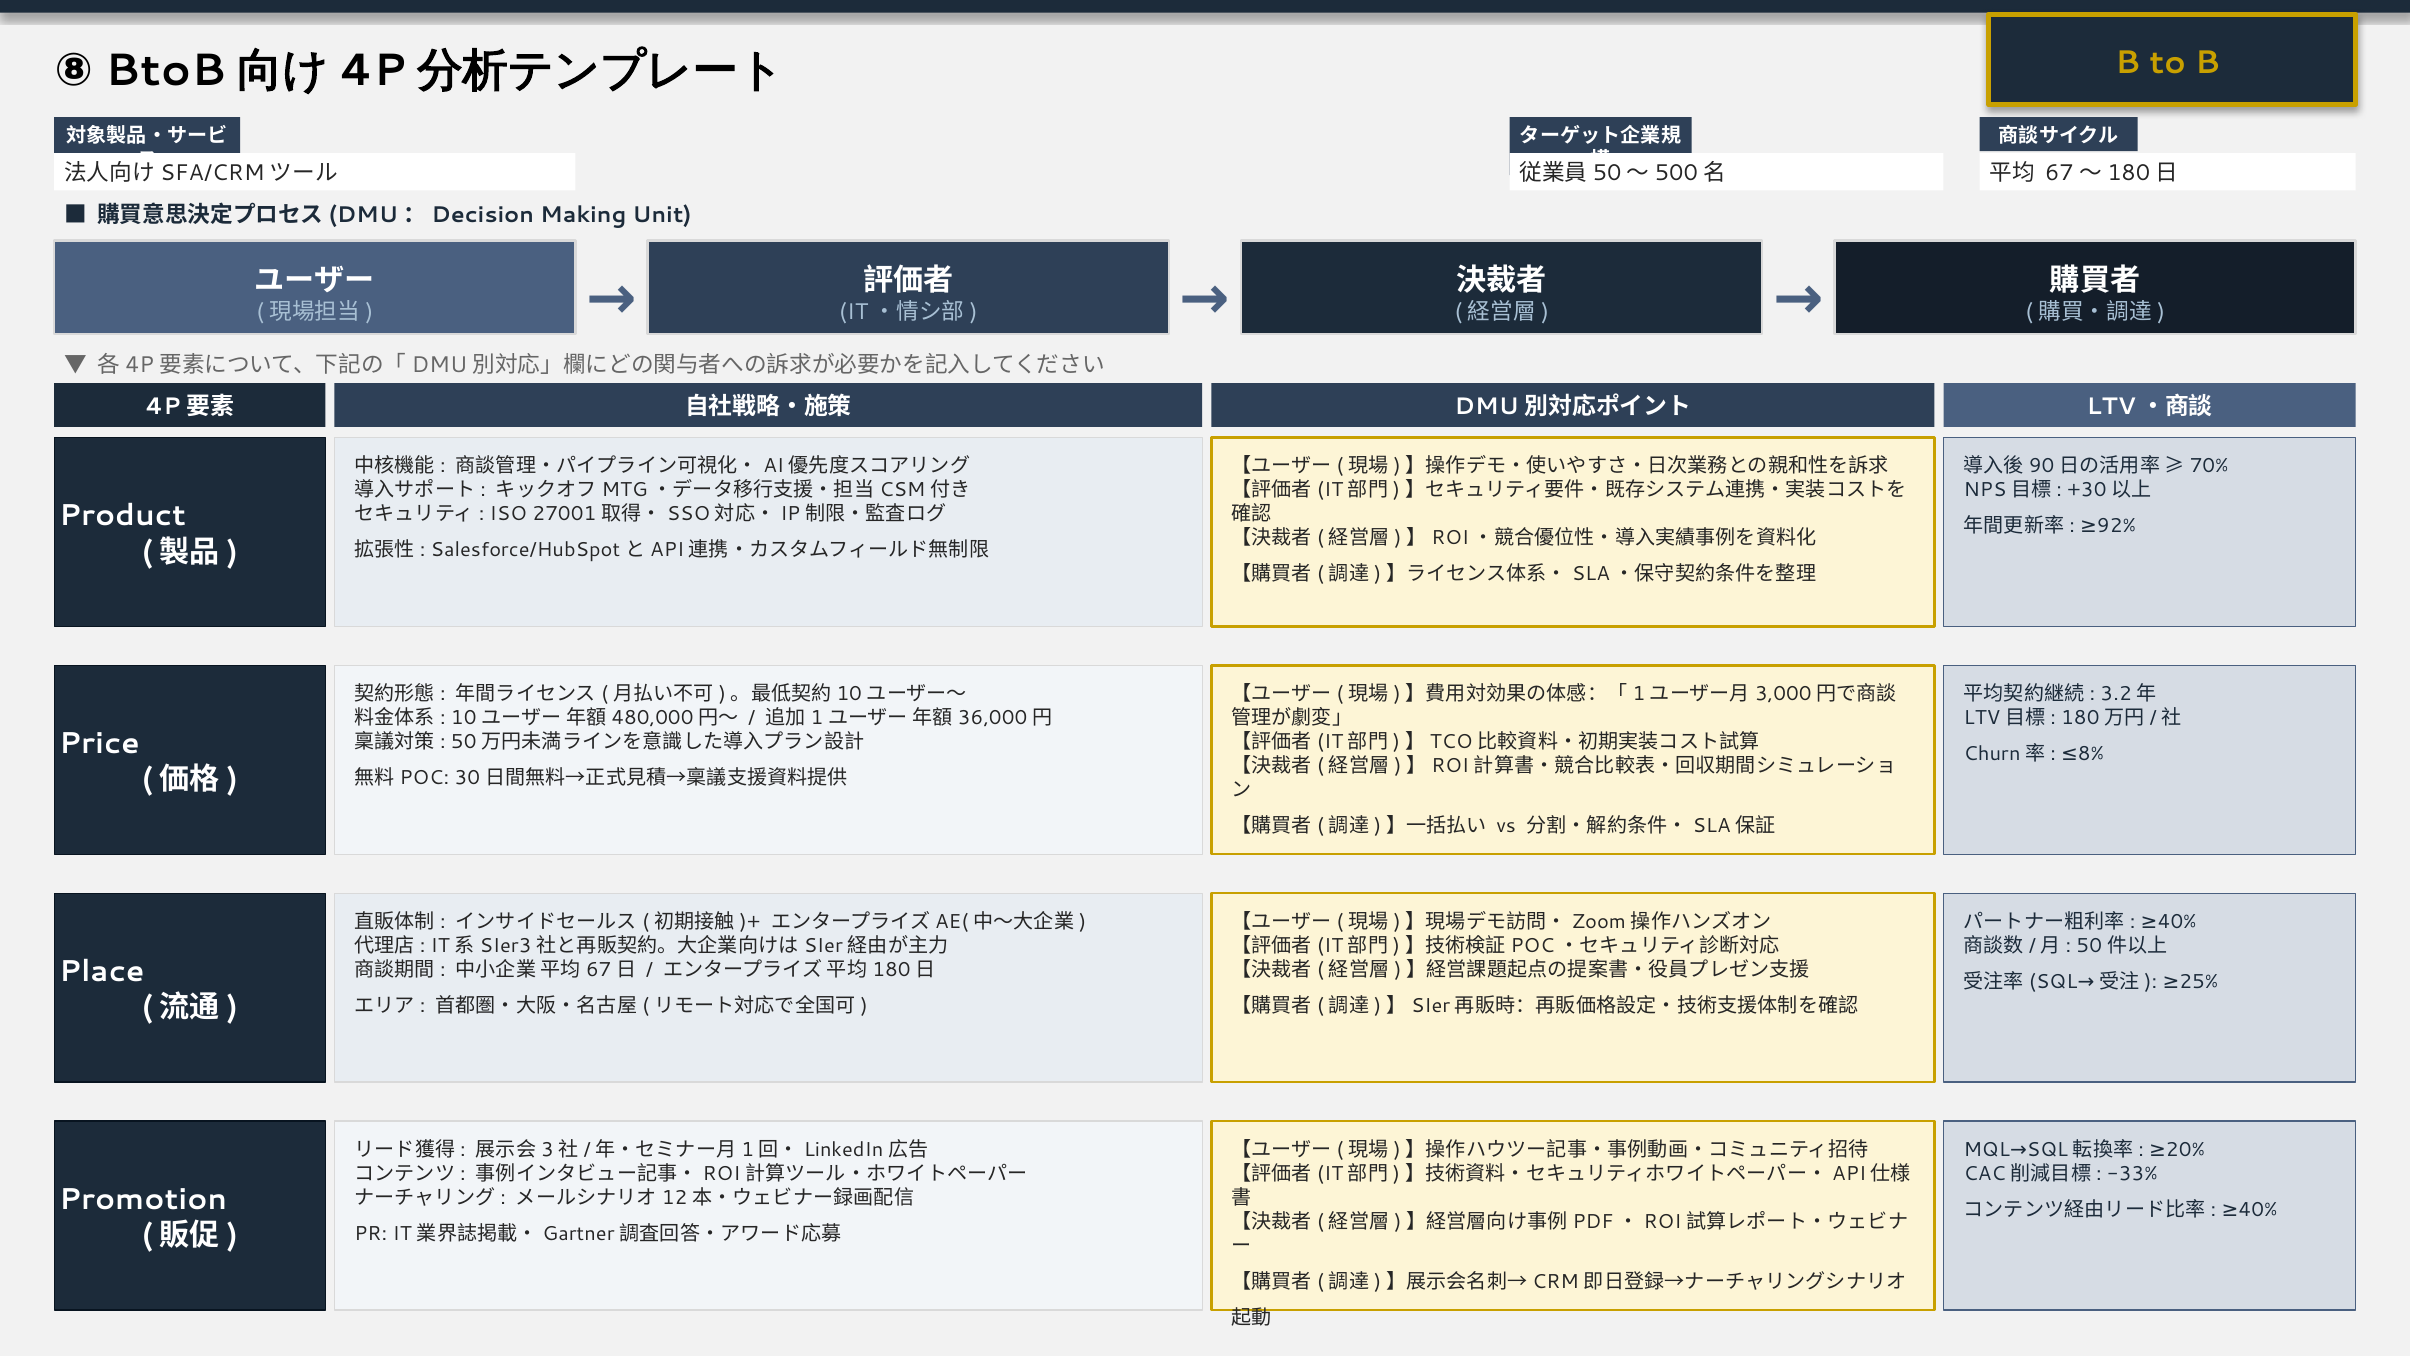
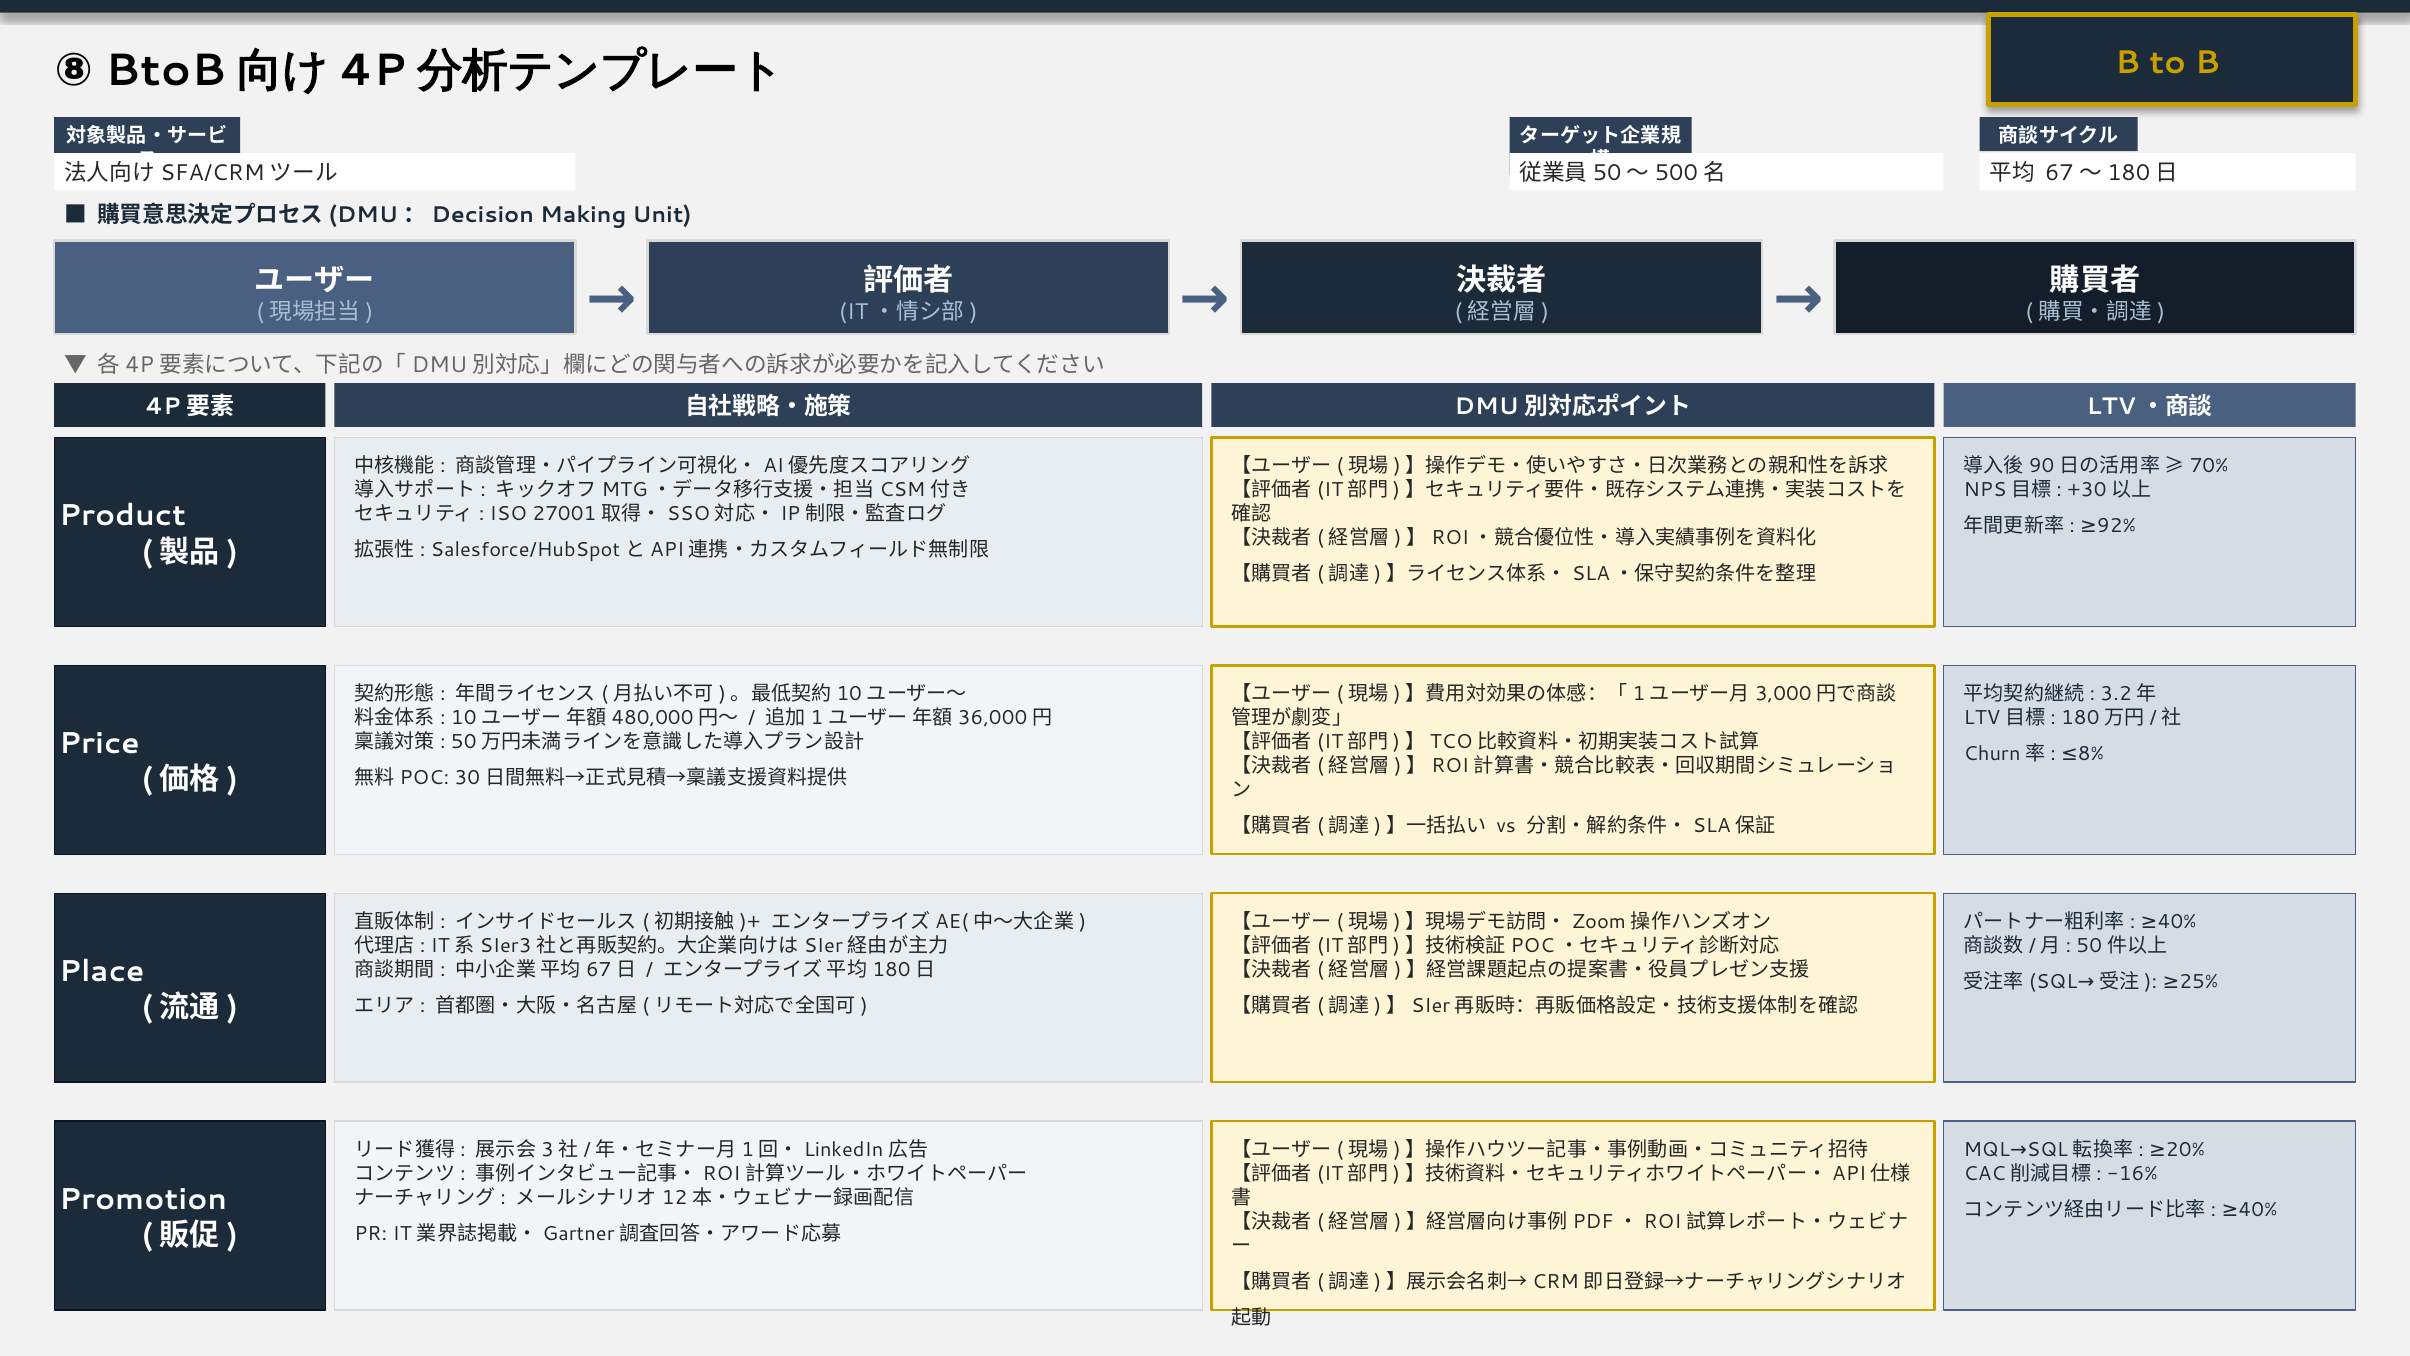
-33%: -33% -> -16%
